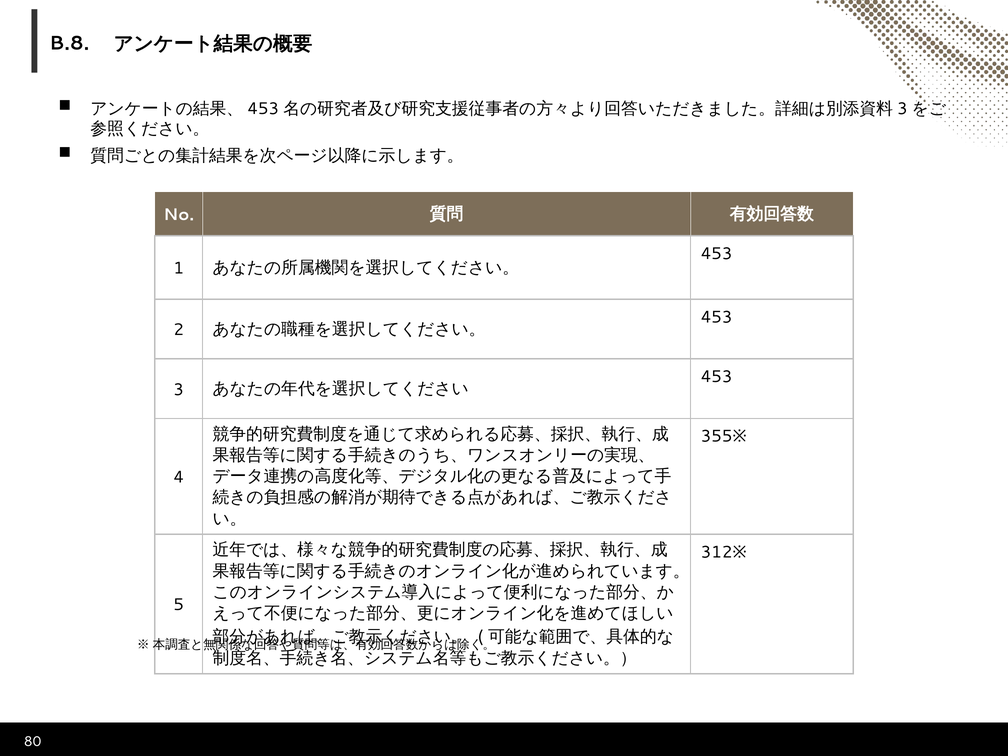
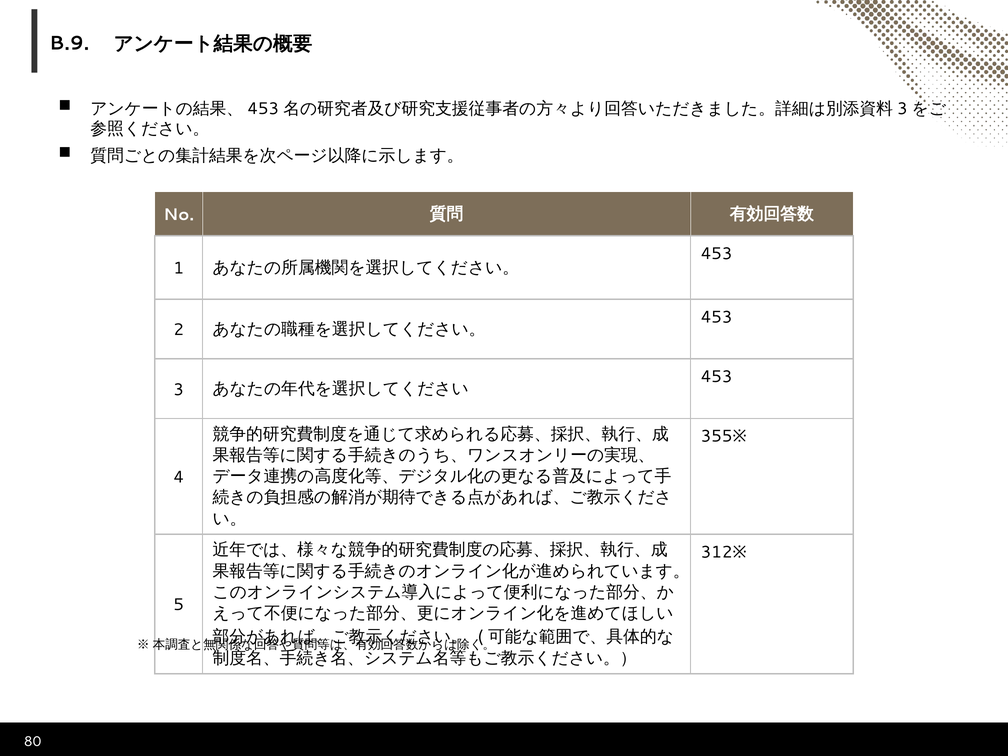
B.8: B.8 -> B.9
